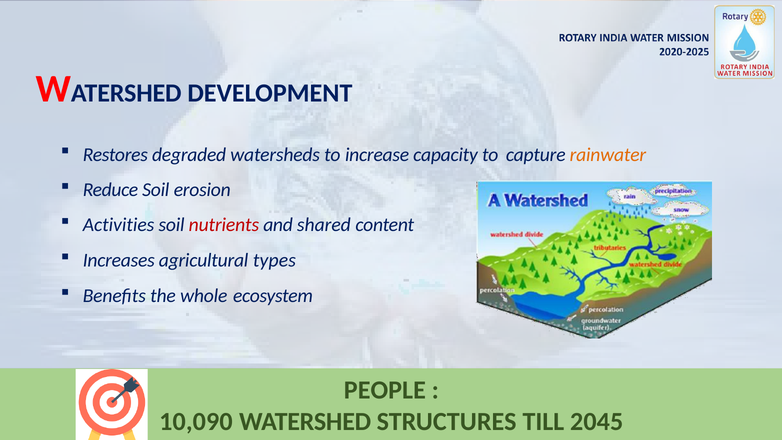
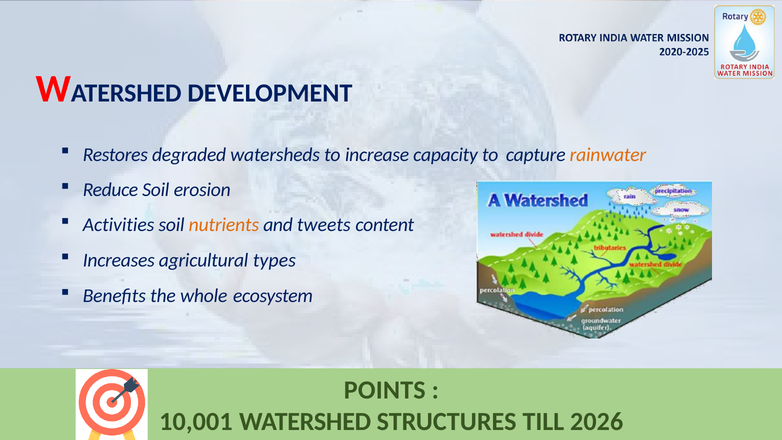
nutrients colour: red -> orange
shared: shared -> tweets
PEOPLE: PEOPLE -> POINTS
10,090: 10,090 -> 10,001
2045: 2045 -> 2026
